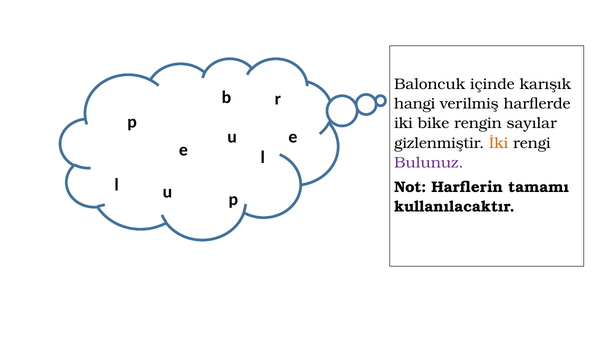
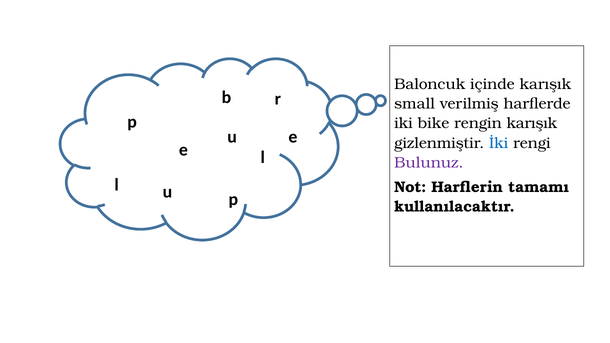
hangi: hangi -> small
rengin sayılar: sayılar -> karışık
İki colour: orange -> blue
